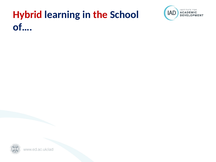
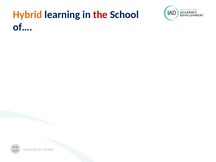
Hybrid colour: red -> orange
